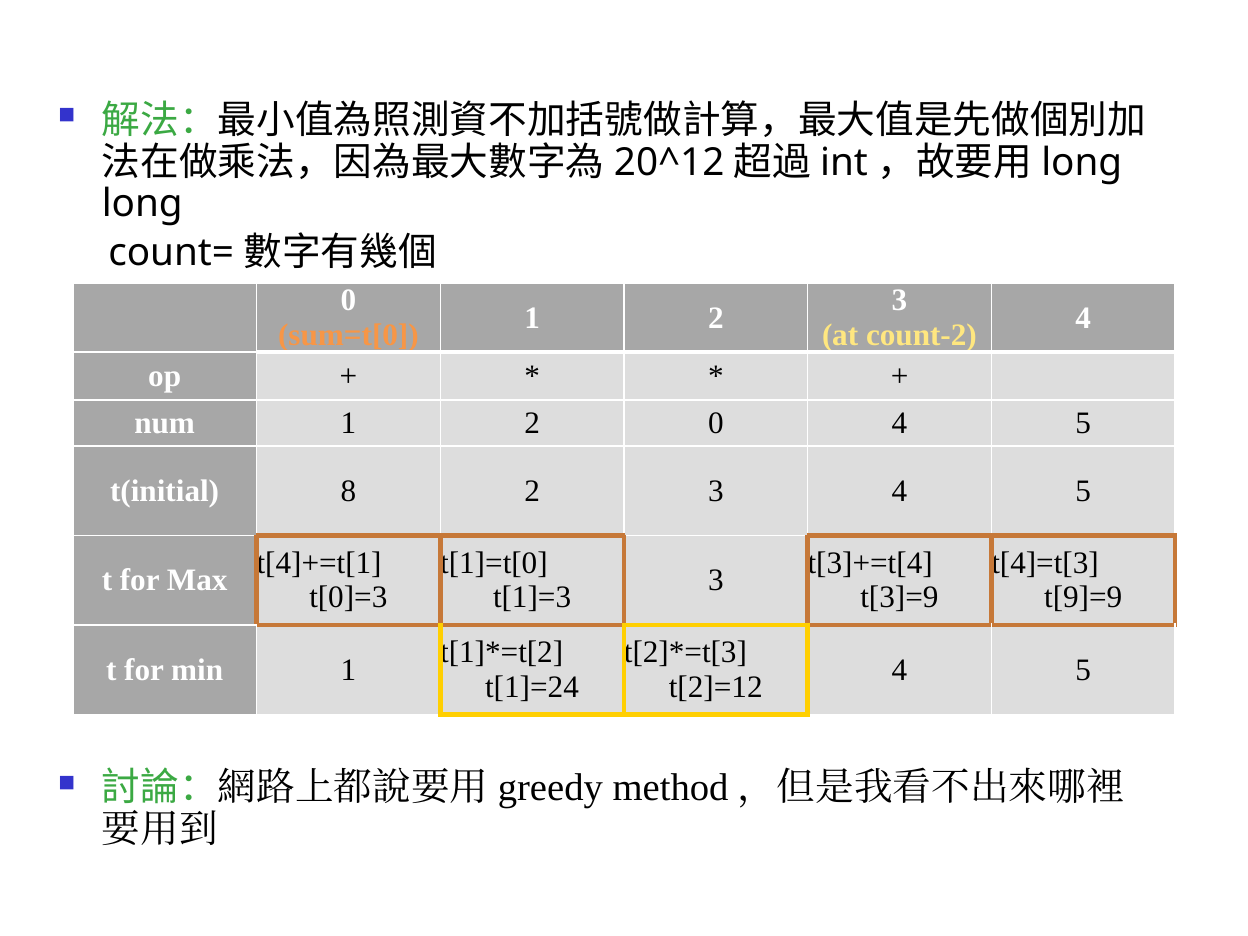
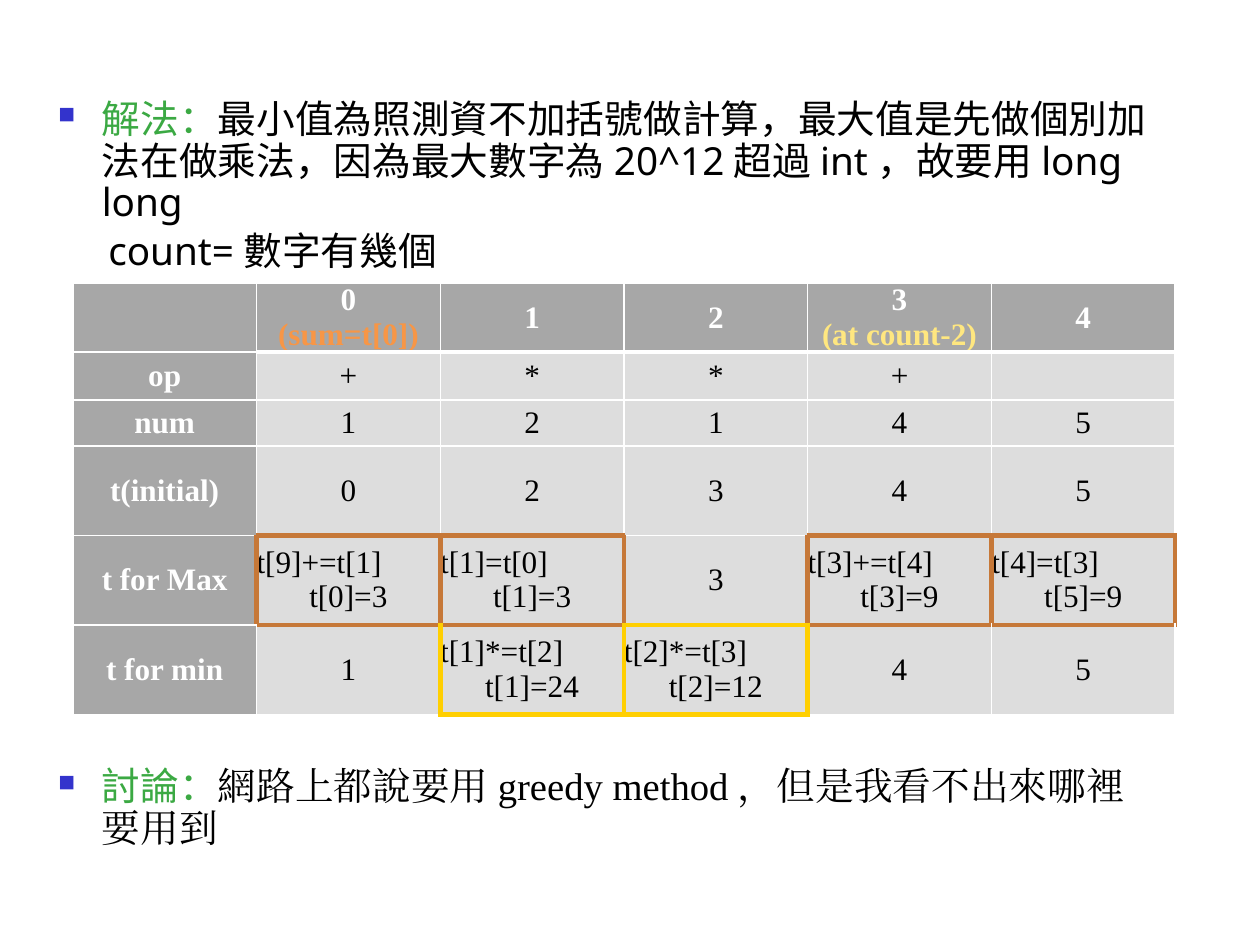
2 0: 0 -> 1
t(initial 8: 8 -> 0
t[4]+=t[1: t[4]+=t[1 -> t[9]+=t[1
t[9]=9: t[9]=9 -> t[5]=9
